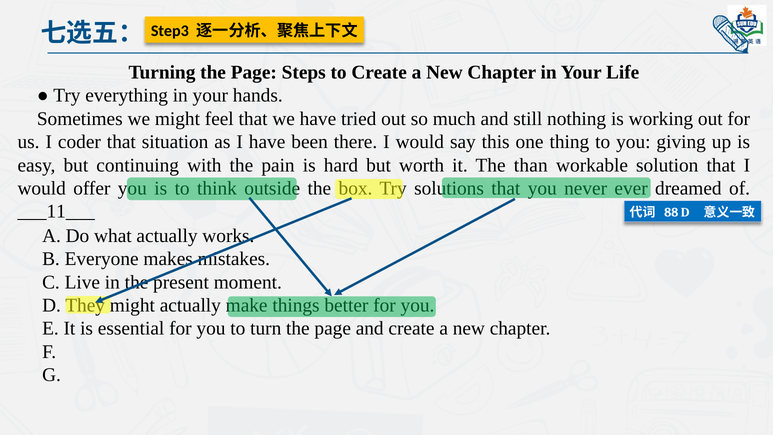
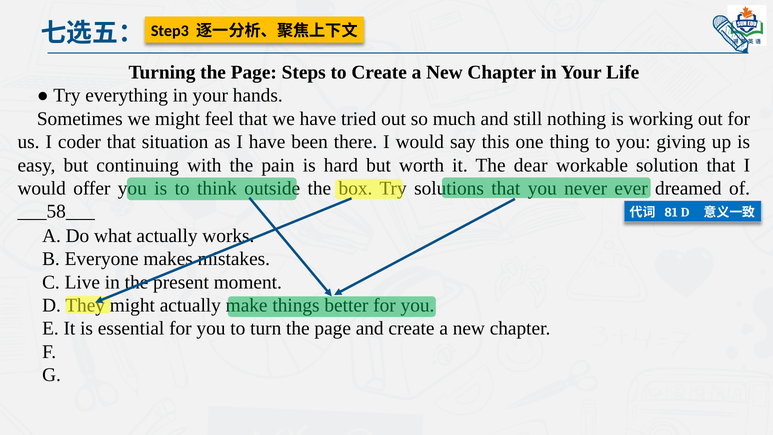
than: than -> dear
___11___: ___11___ -> ___58___
88: 88 -> 81
